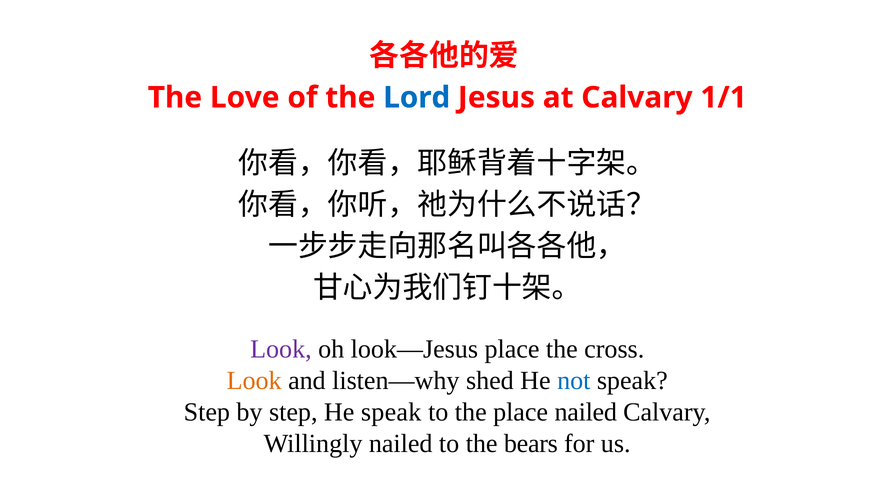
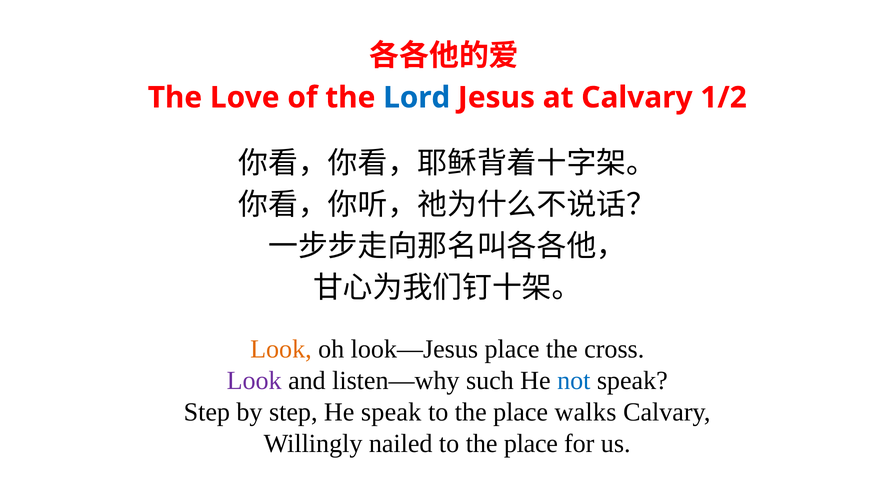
1/1: 1/1 -> 1/2
Look at (281, 349) colour: purple -> orange
Look at (254, 380) colour: orange -> purple
shed: shed -> such
place nailed: nailed -> walks
nailed to the bears: bears -> place
